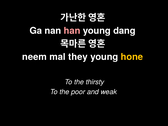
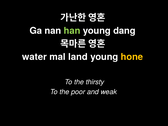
han colour: pink -> light green
neem: neem -> water
they: they -> land
